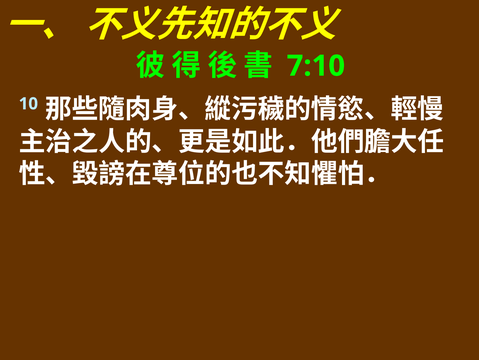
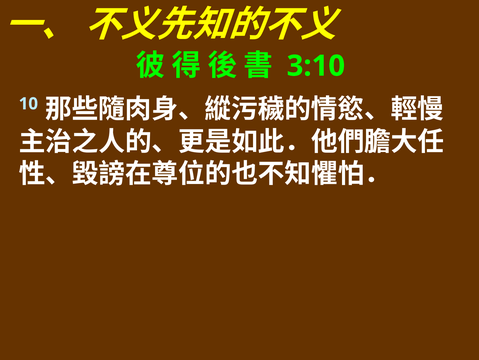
7:10: 7:10 -> 3:10
